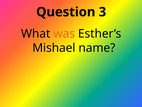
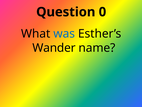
3: 3 -> 0
was colour: orange -> blue
Mishael: Mishael -> Wander
